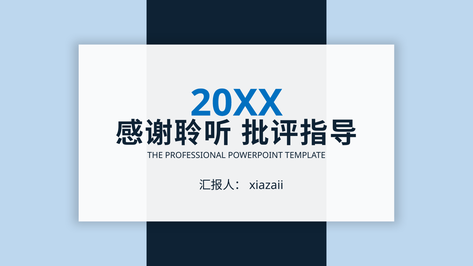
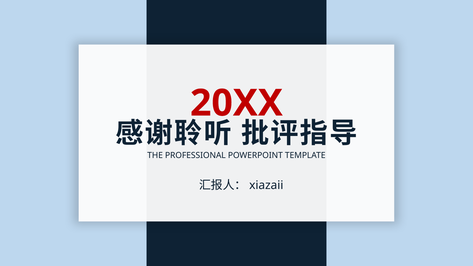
20XX colour: blue -> red
